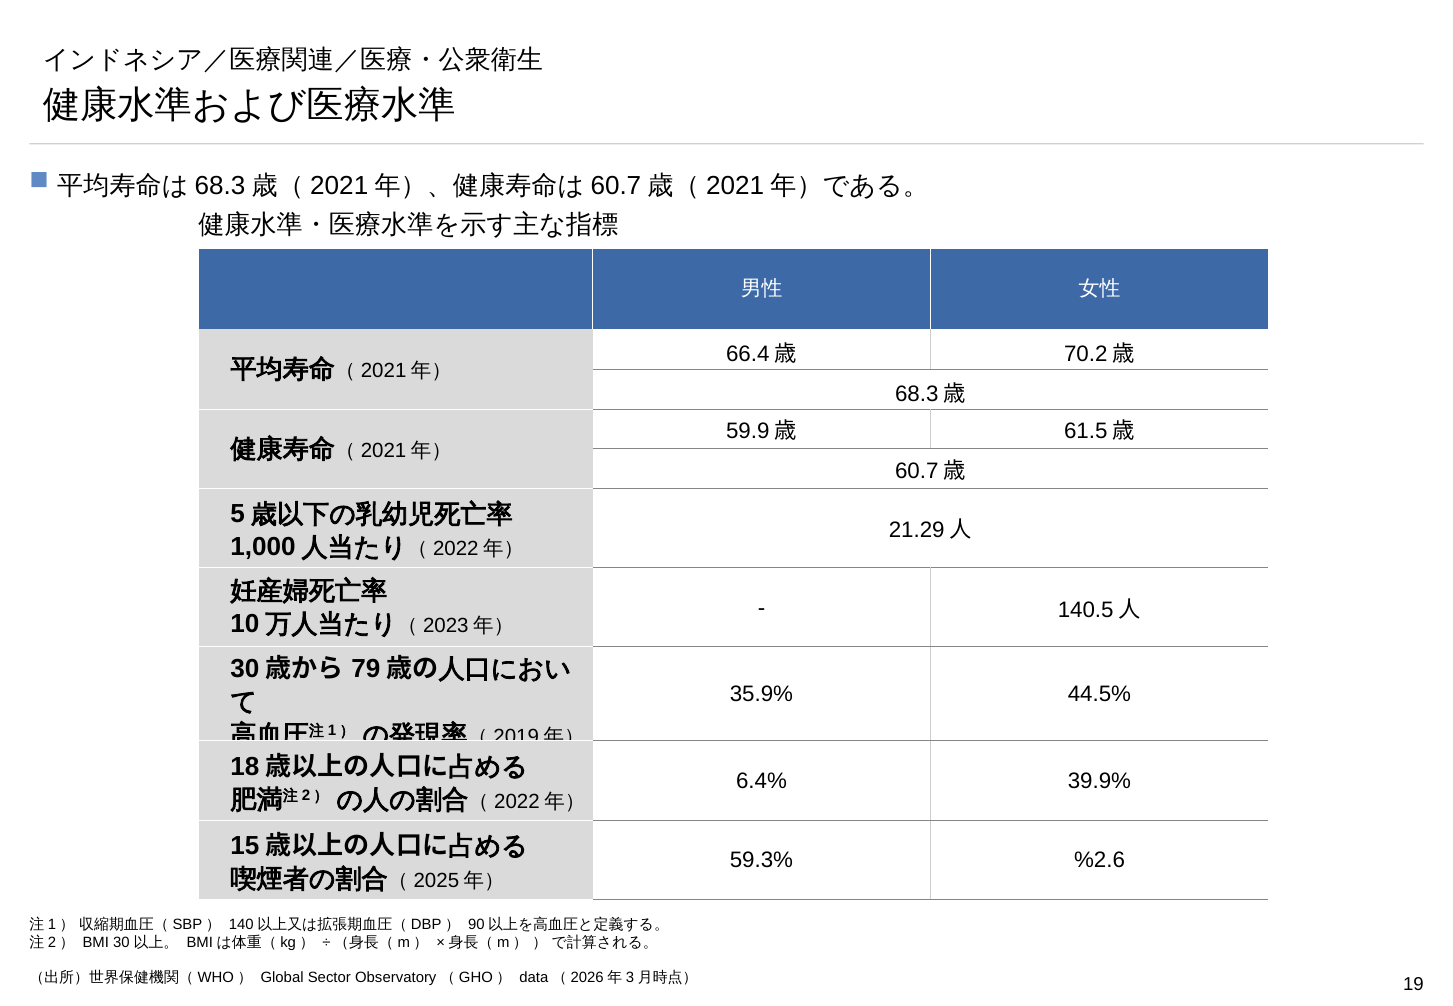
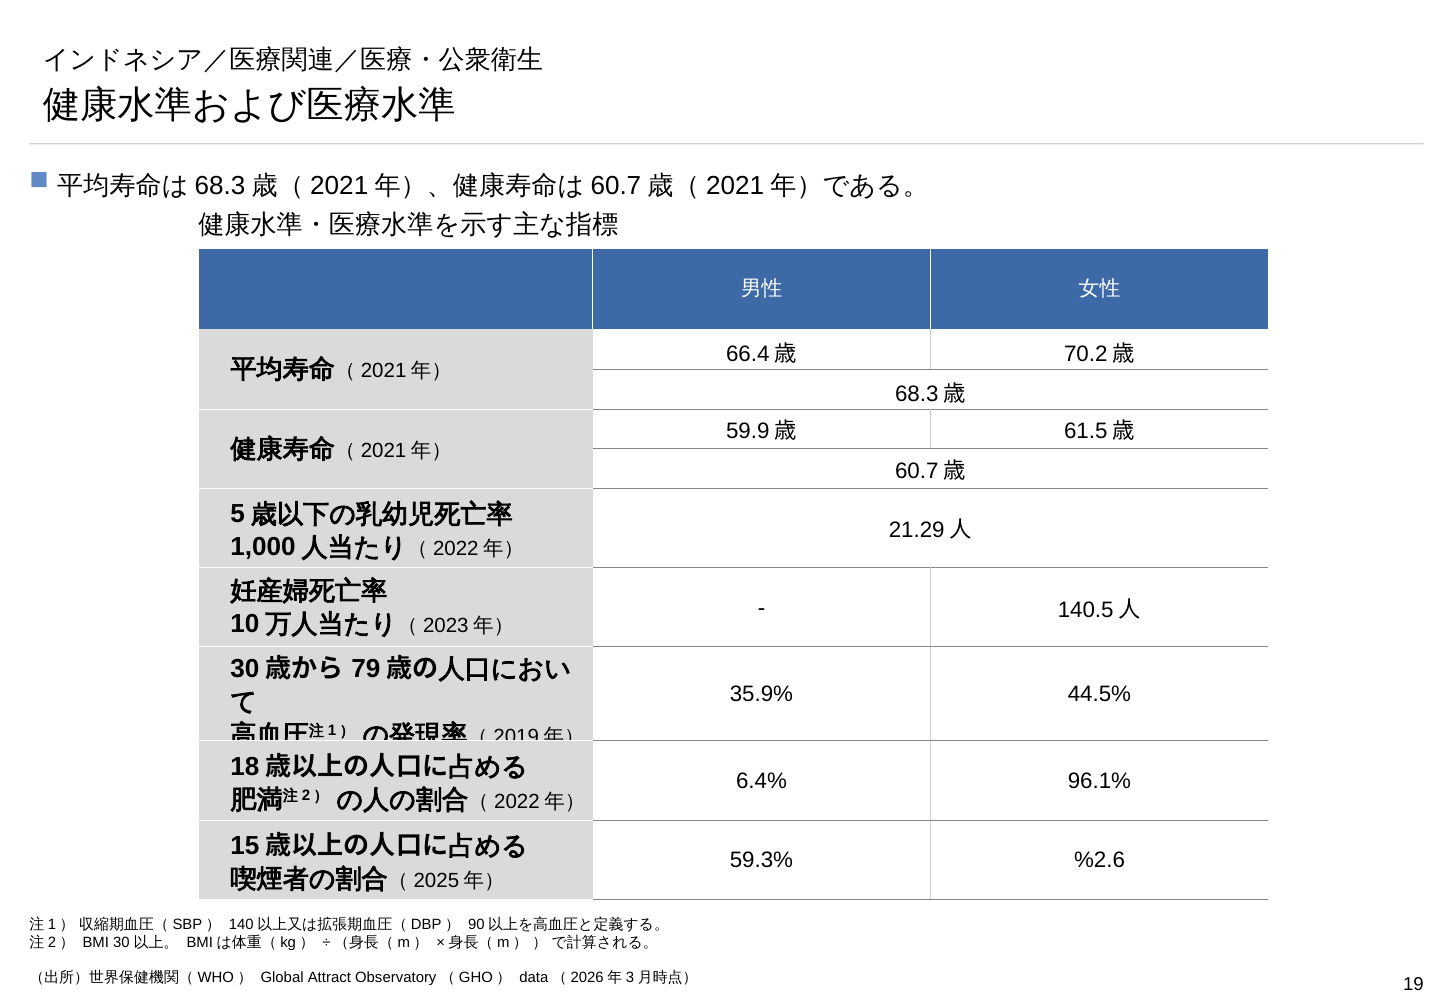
39.9%: 39.9% -> 96.1%
Sector: Sector -> Attract
